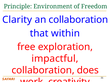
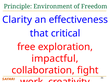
an collaboration: collaboration -> effectiveness
within: within -> critical
does: does -> fight
